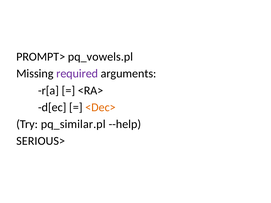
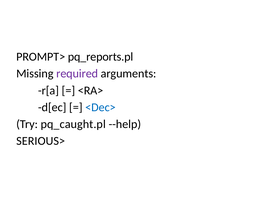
pq_vowels.pl: pq_vowels.pl -> pq_reports.pl
<Dec> colour: orange -> blue
pq_similar.pl: pq_similar.pl -> pq_caught.pl
